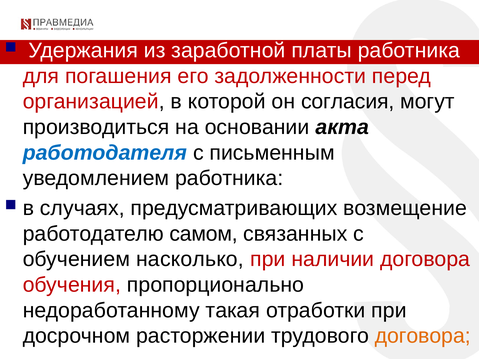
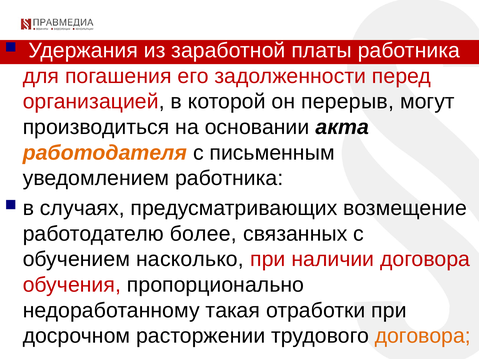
согласия: согласия -> перерыв
работодателя colour: blue -> orange
самом: самом -> более
